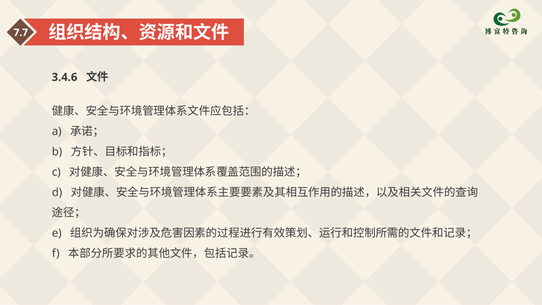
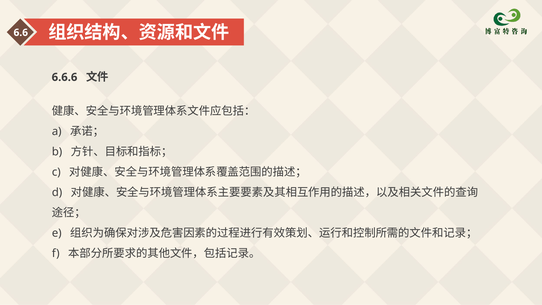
7.7: 7.7 -> 6.6
3.4.6: 3.4.6 -> 6.6.6
